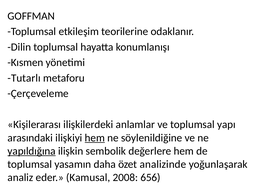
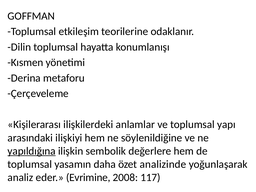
Tutarlı: Tutarlı -> Derina
hem at (95, 138) underline: present -> none
Kamusal: Kamusal -> Evrimine
656: 656 -> 117
